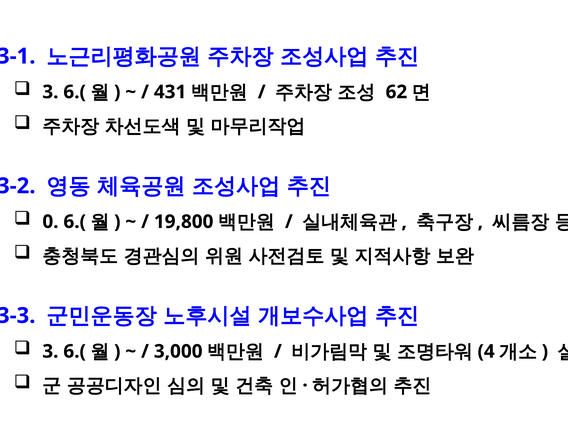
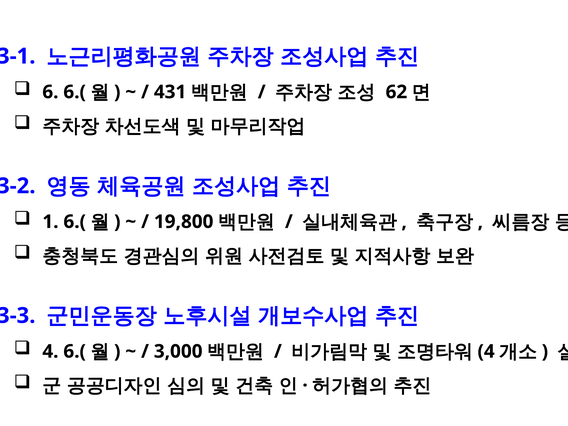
3 at (50, 92): 3 -> 6
0: 0 -> 1
3 at (50, 351): 3 -> 4
